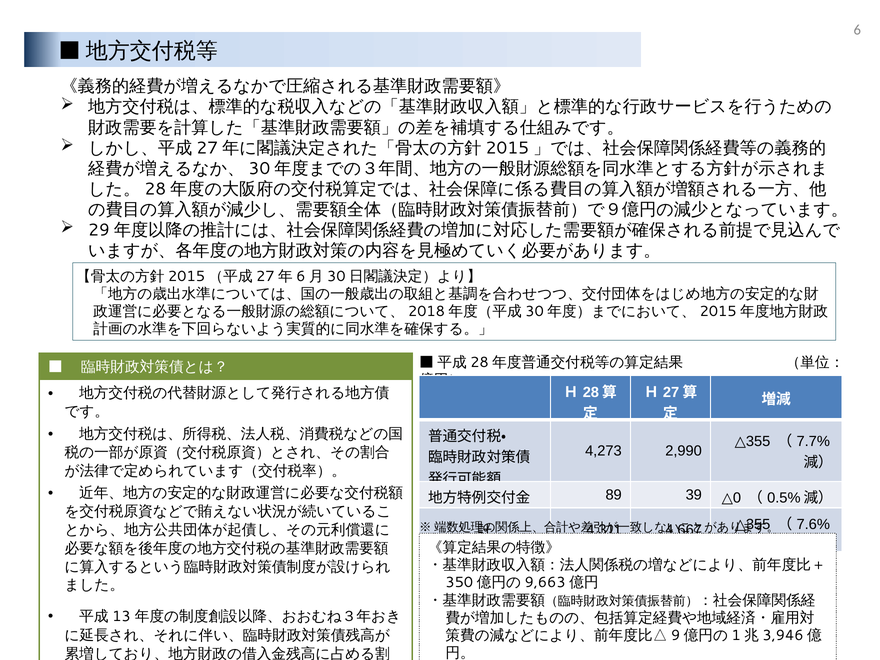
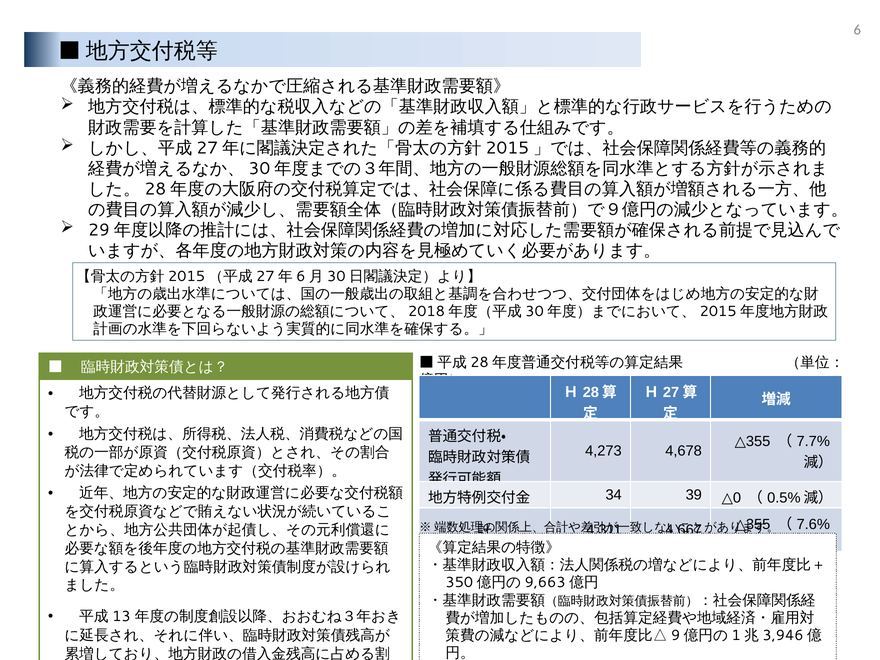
2,990: 2,990 -> 4,678
89: 89 -> 34
